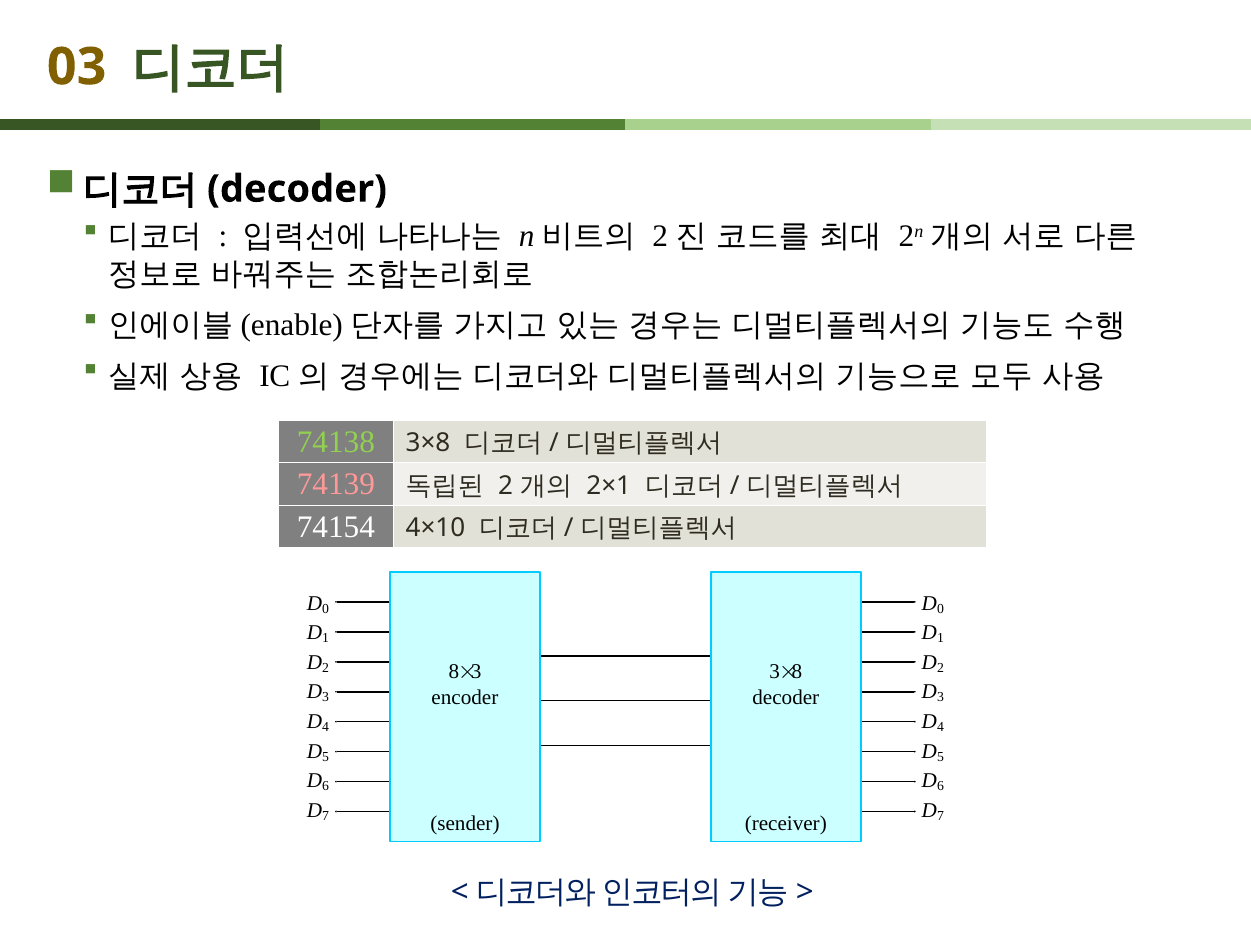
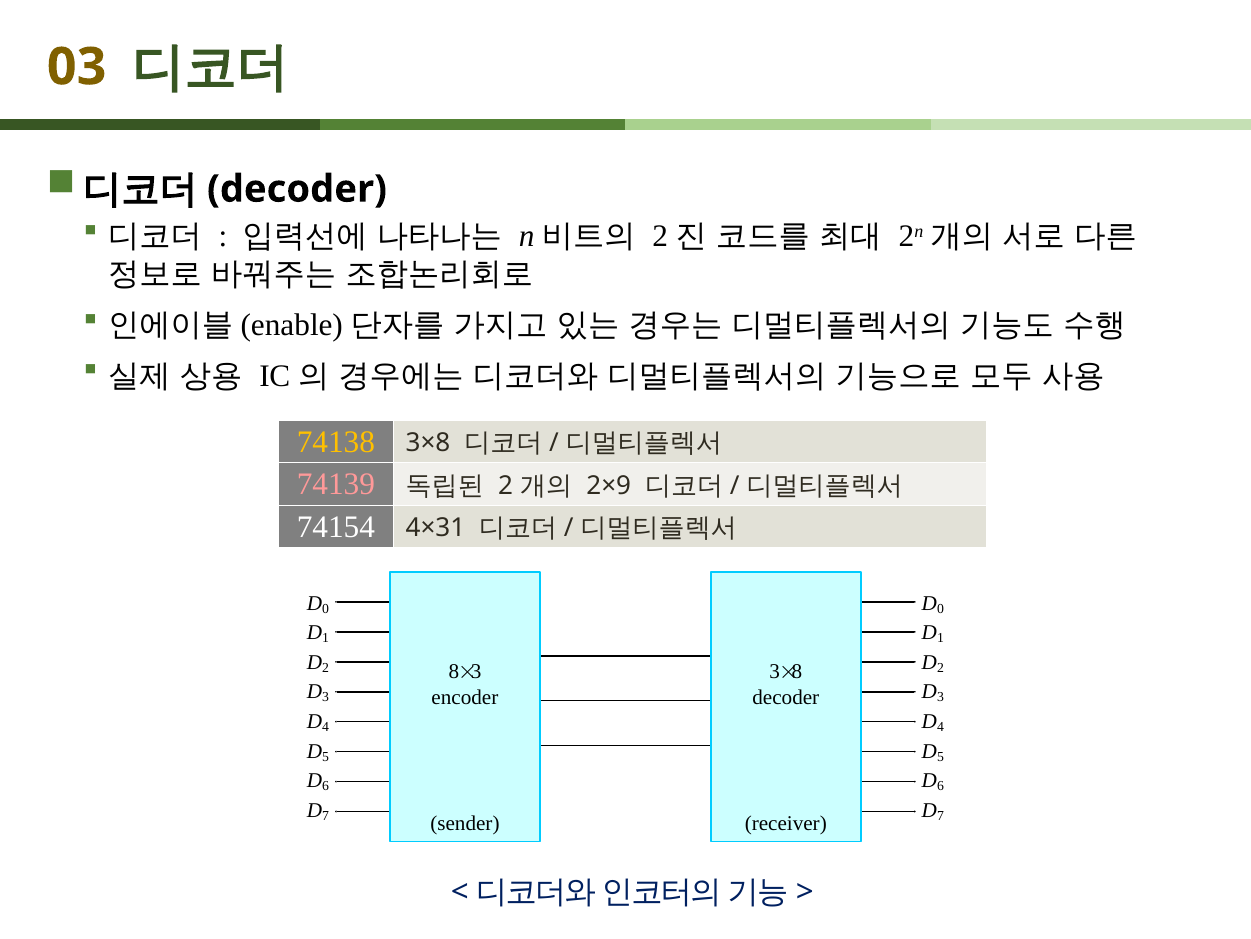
74138 colour: light green -> yellow
2×1: 2×1 -> 2×9
4×10: 4×10 -> 4×31
